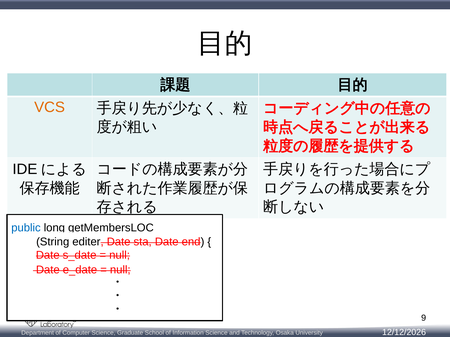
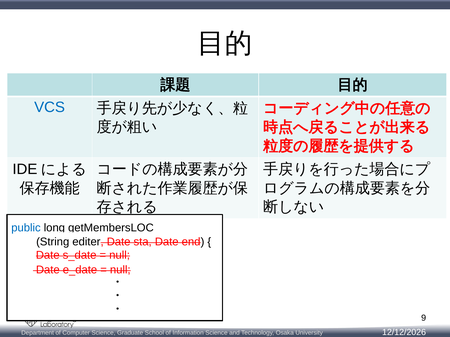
VCS colour: orange -> blue
